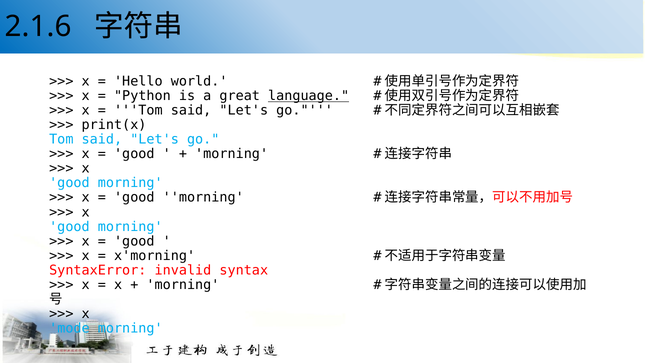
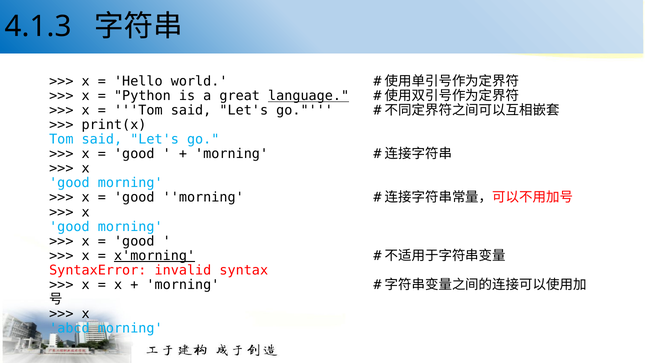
2.1.6: 2.1.6 -> 4.1.3
x'morning underline: none -> present
mode: mode -> abcd
